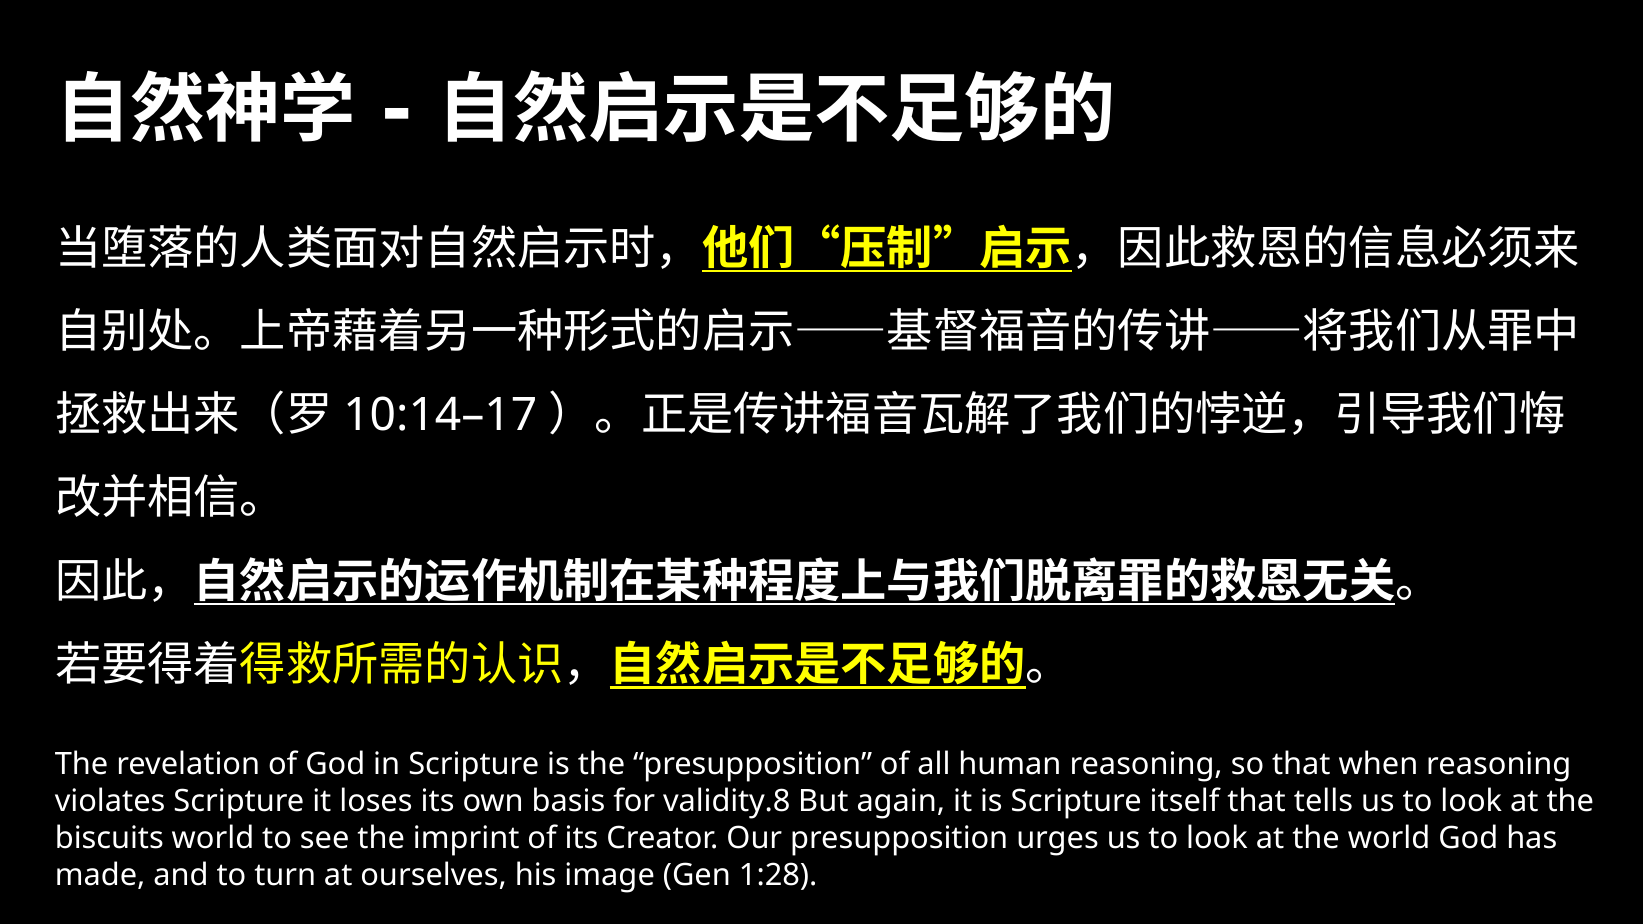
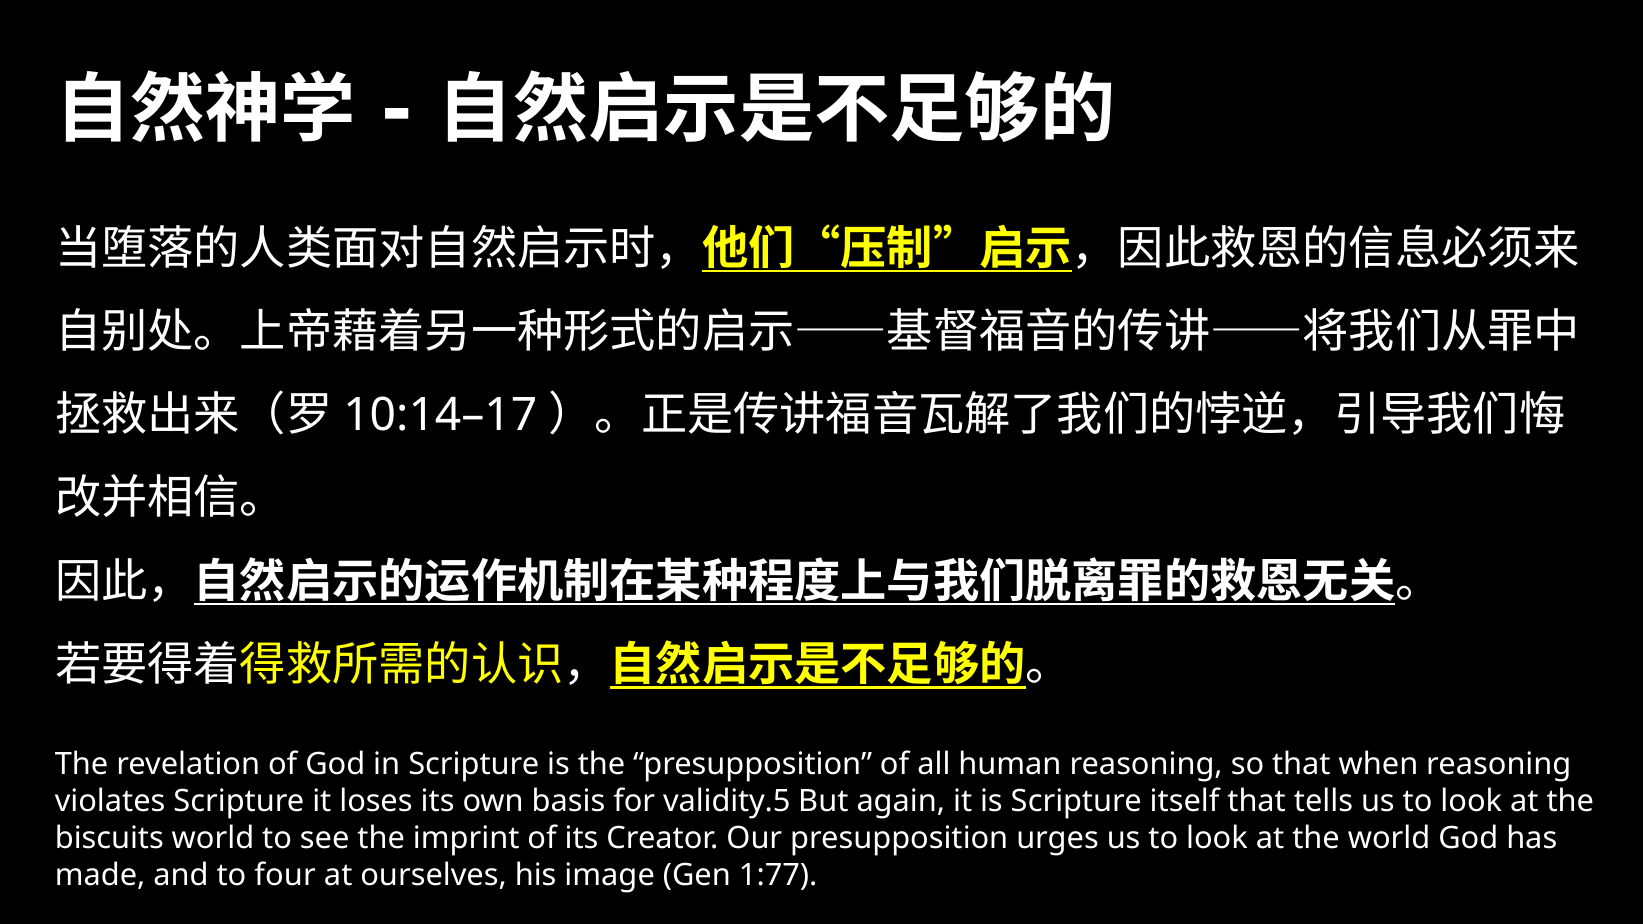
validity.8: validity.8 -> validity.5
turn: turn -> four
1:28: 1:28 -> 1:77
